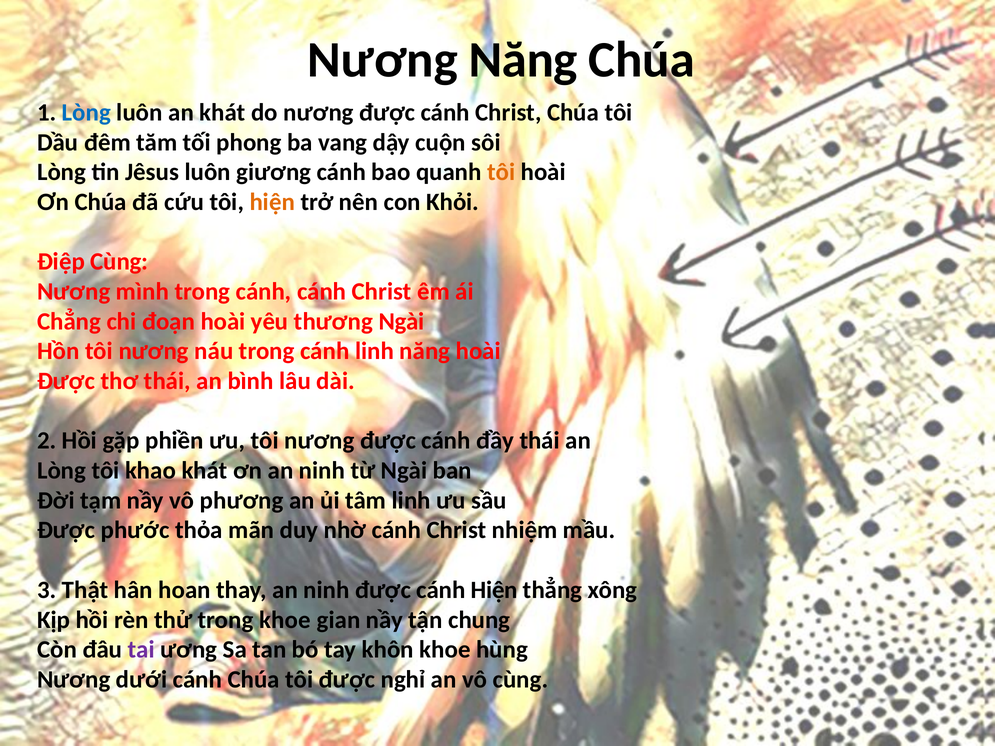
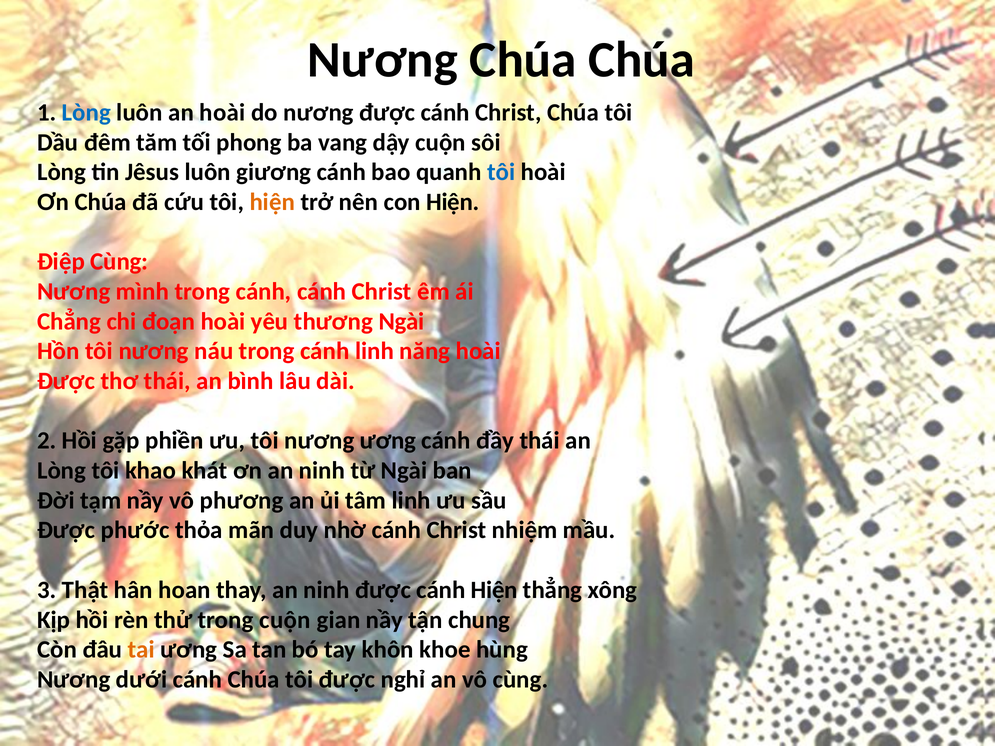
Nương Năng: Năng -> Chúa
an khát: khát -> hoài
tôi at (501, 172) colour: orange -> blue
con Khỏi: Khỏi -> Hiện
tôi nương được: được -> ương
trong khoe: khoe -> cuộn
tai colour: purple -> orange
